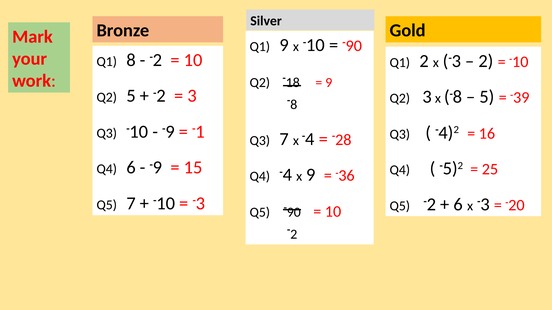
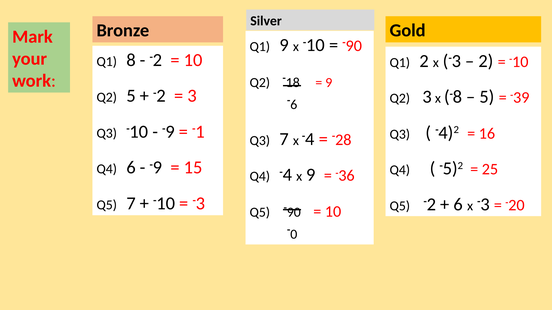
8 at (294, 105): 8 -> 6
2 at (294, 235): 2 -> 0
